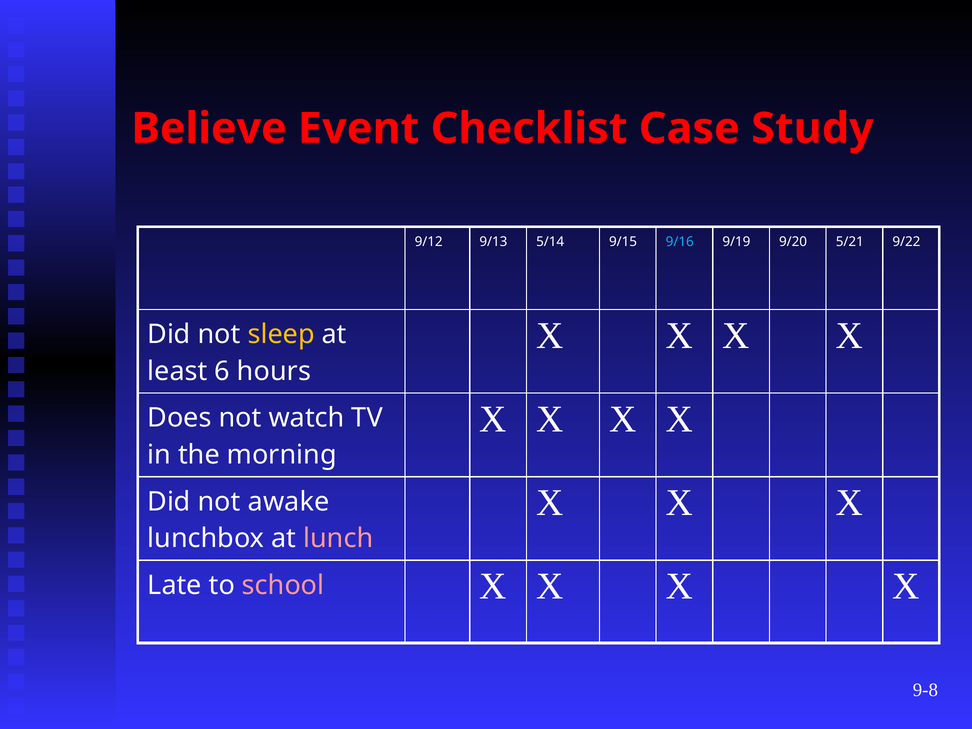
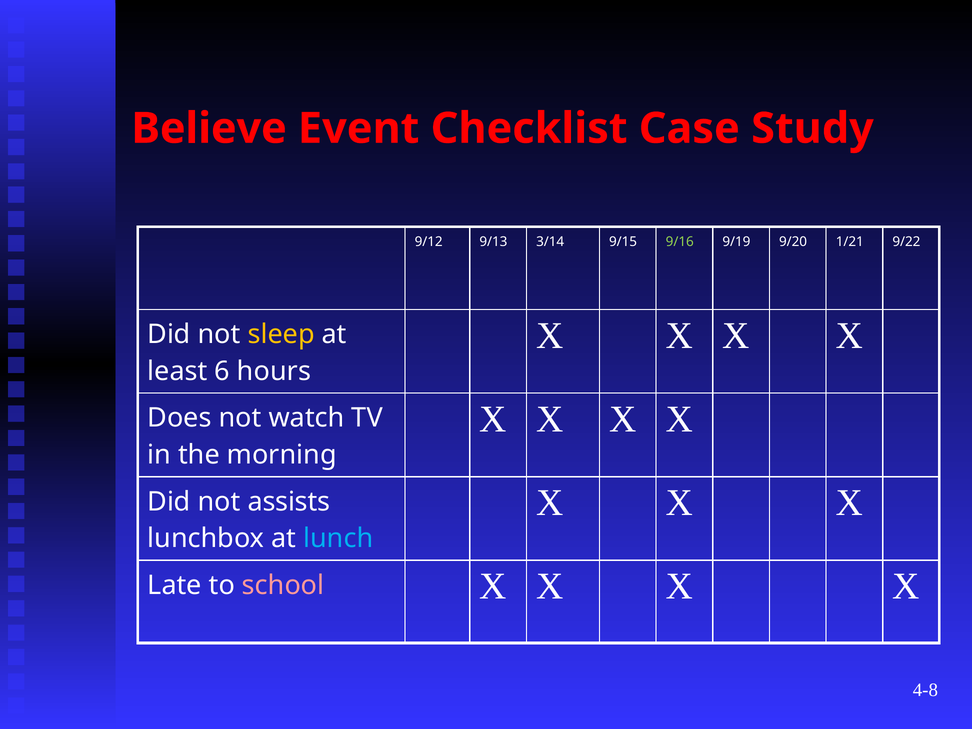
5/14: 5/14 -> 3/14
9/16 colour: light blue -> light green
5/21: 5/21 -> 1/21
awake: awake -> assists
lunch colour: pink -> light blue
9-8: 9-8 -> 4-8
